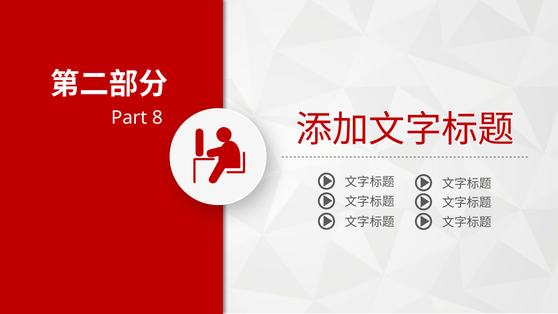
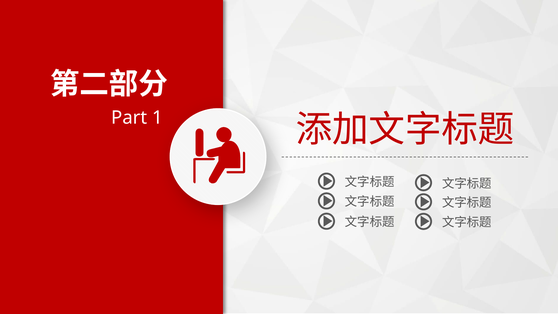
8: 8 -> 1
